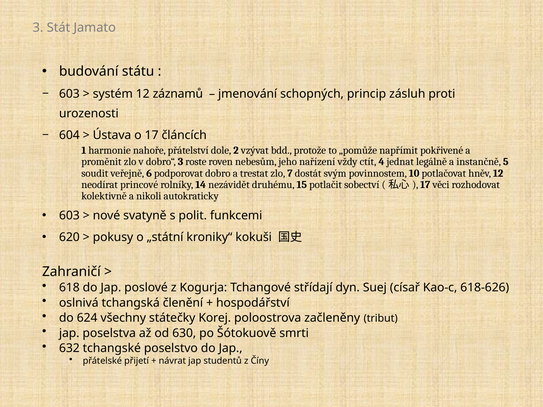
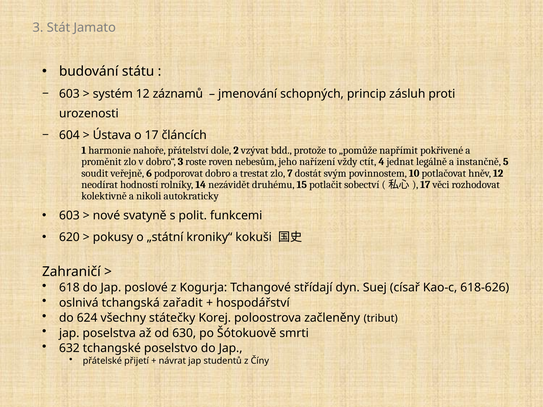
princové: princové -> hodností
členění: členění -> zařadit
